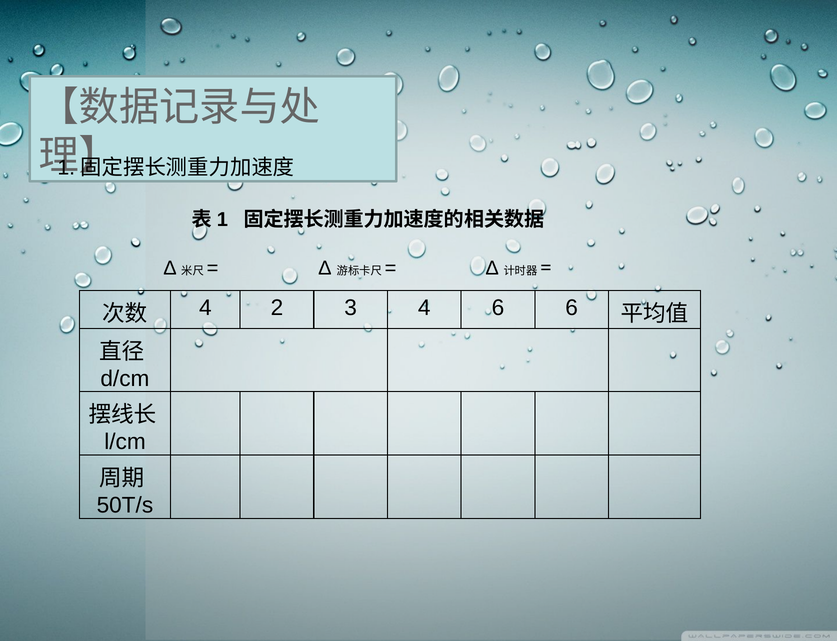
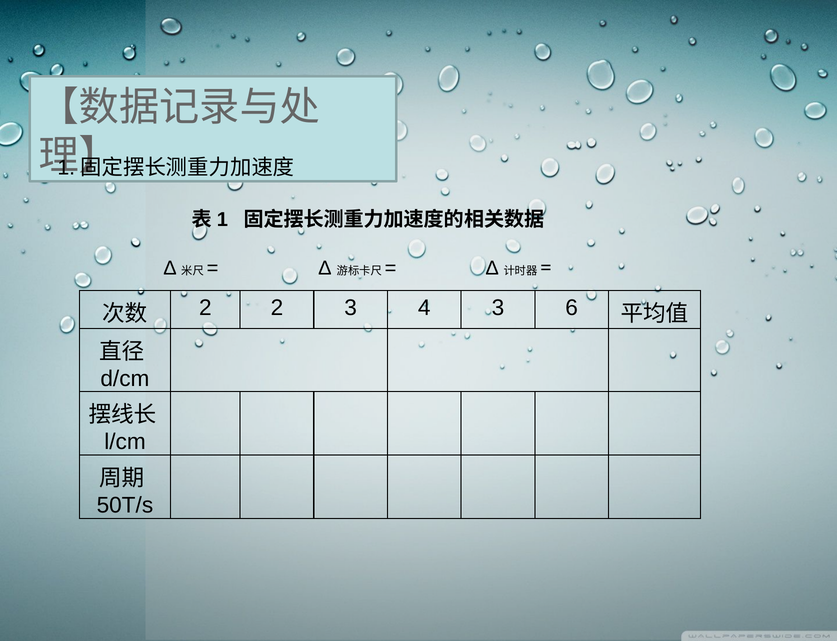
4 at (205, 308): 4 -> 2
4 6: 6 -> 3
